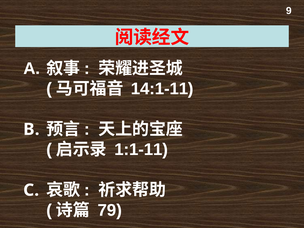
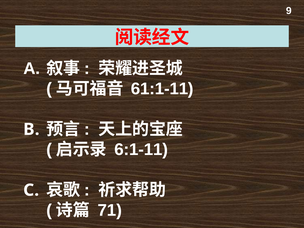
14:1-11: 14:1-11 -> 61:1-11
1:1-11: 1:1-11 -> 6:1-11
79: 79 -> 71
